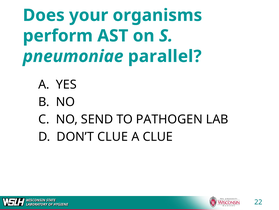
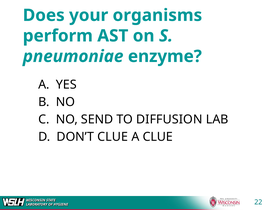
parallel: parallel -> enzyme
PATHOGEN: PATHOGEN -> DIFFUSION
